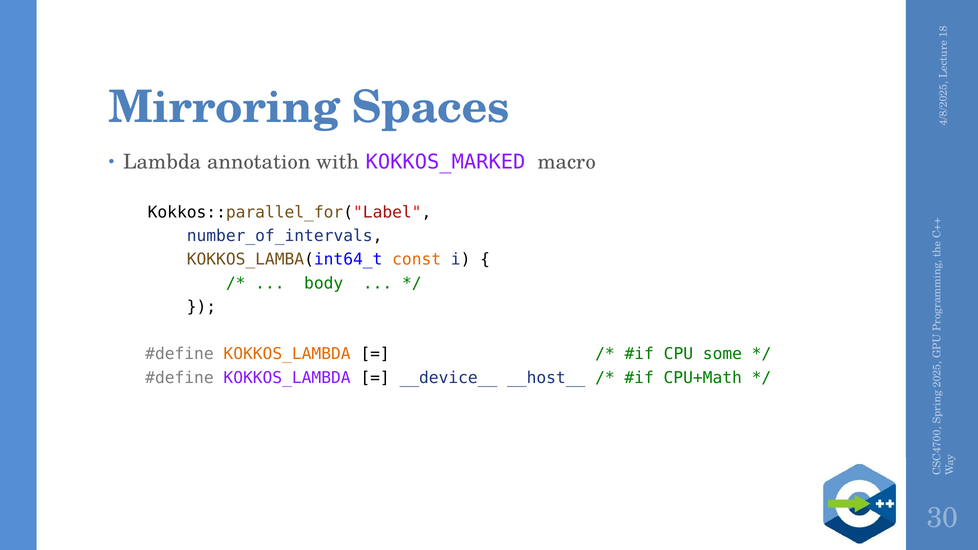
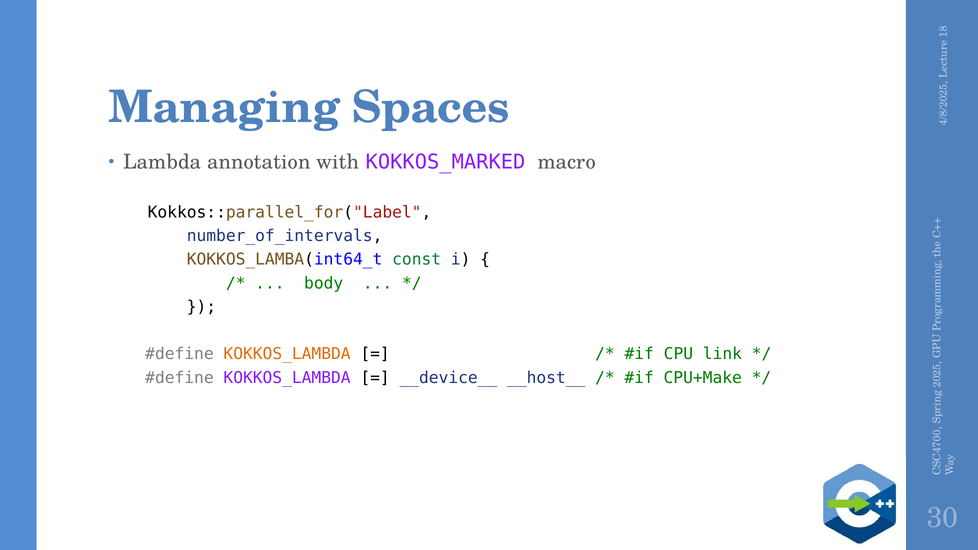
Mirroring: Mirroring -> Managing
const colour: orange -> green
some: some -> link
CPU+Math: CPU+Math -> CPU+Make
